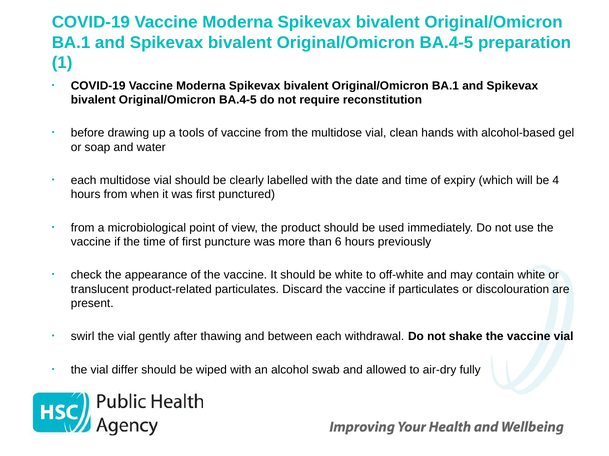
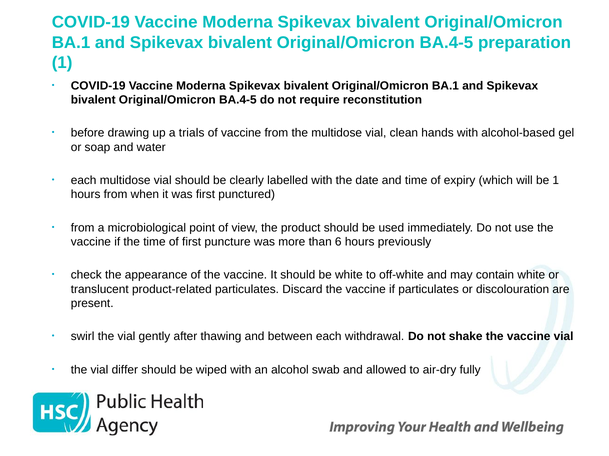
tools: tools -> trials
be 4: 4 -> 1
